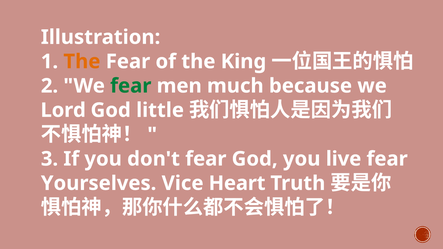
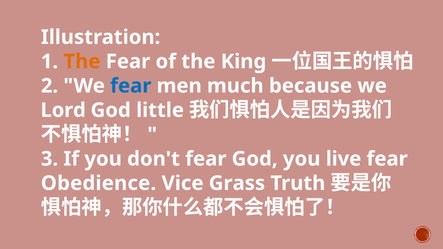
fear at (131, 86) colour: green -> blue
Yourselves: Yourselves -> Obedience
Heart: Heart -> Grass
